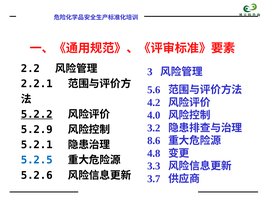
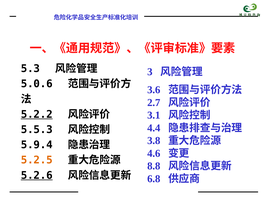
2.2: 2.2 -> 5.3
2.2.1: 2.2.1 -> 5.0.6
5.6: 5.6 -> 3.6
4.2: 4.2 -> 2.7
4.0: 4.0 -> 3.1
3.2: 3.2 -> 4.4
5.2.9: 5.2.9 -> 5.5.3
8.6: 8.6 -> 3.8
5.2.1: 5.2.1 -> 5.9.4
4.8: 4.8 -> 4.6
5.2.5 colour: blue -> orange
3.3: 3.3 -> 8.8
5.2.6 underline: none -> present
3.7: 3.7 -> 6.8
